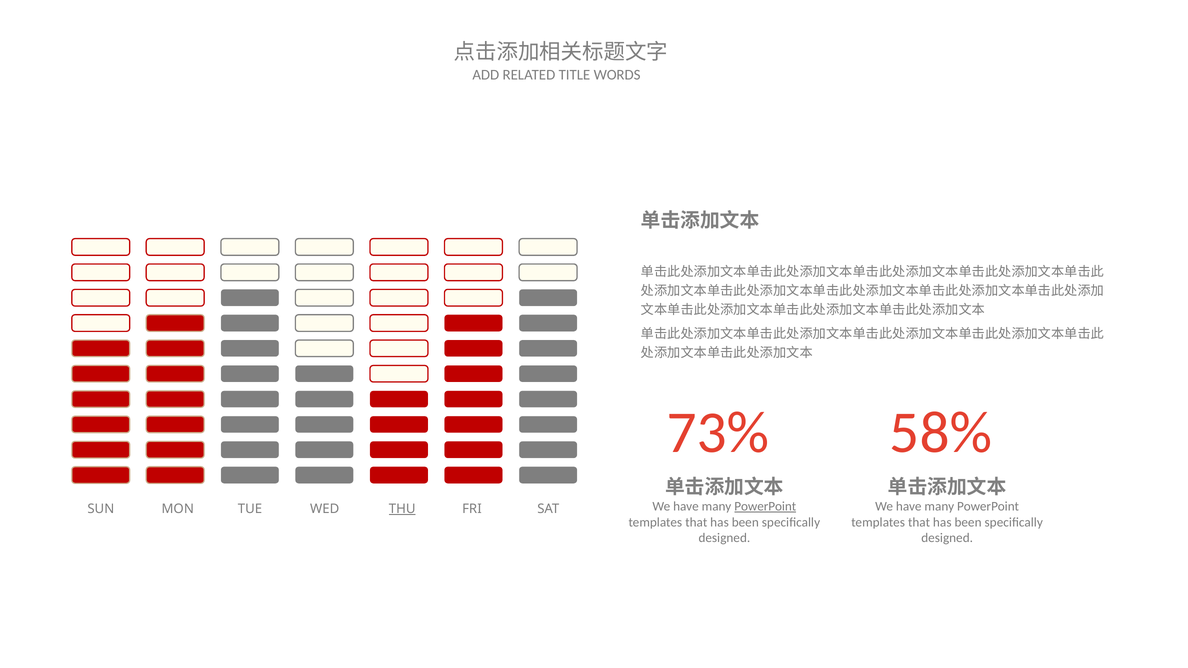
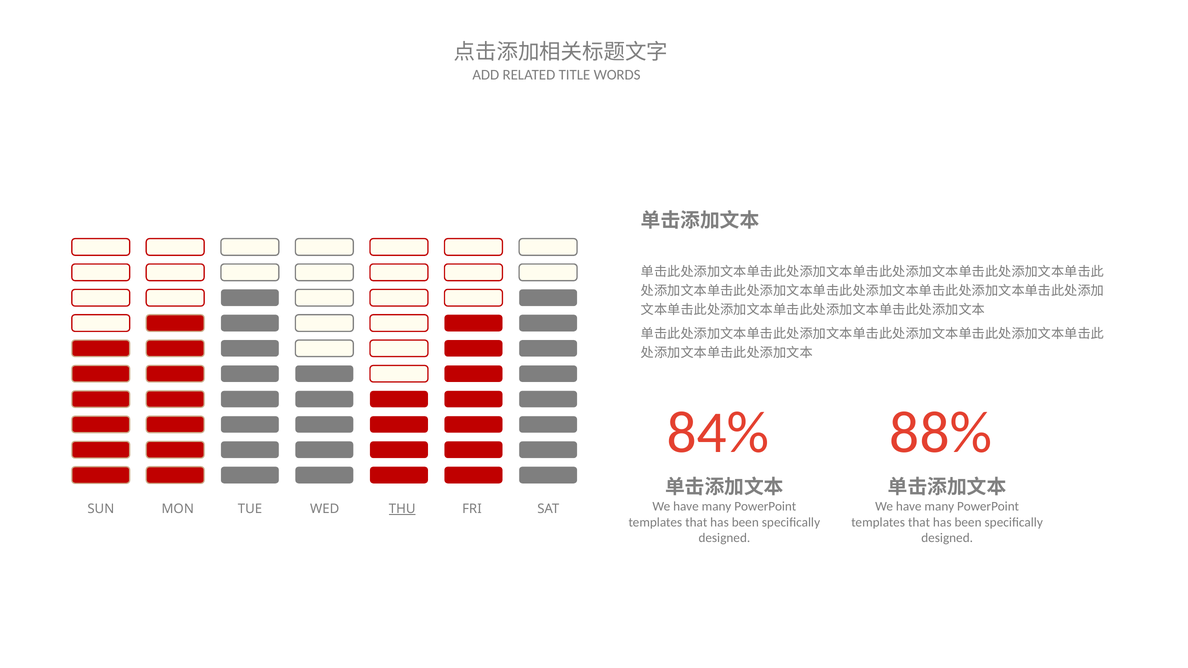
73%: 73% -> 84%
58%: 58% -> 88%
PowerPoint at (765, 507) underline: present -> none
